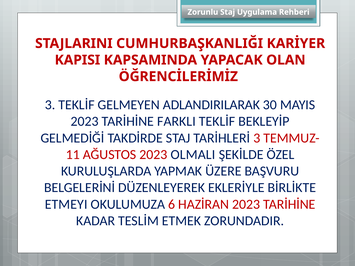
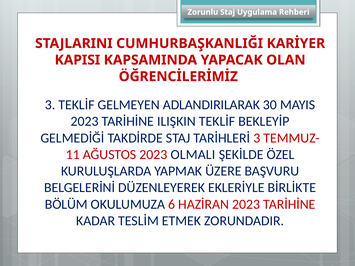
FARKLI: FARKLI -> ILIŞKIN
ETMEYI: ETMEYI -> BÖLÜM
